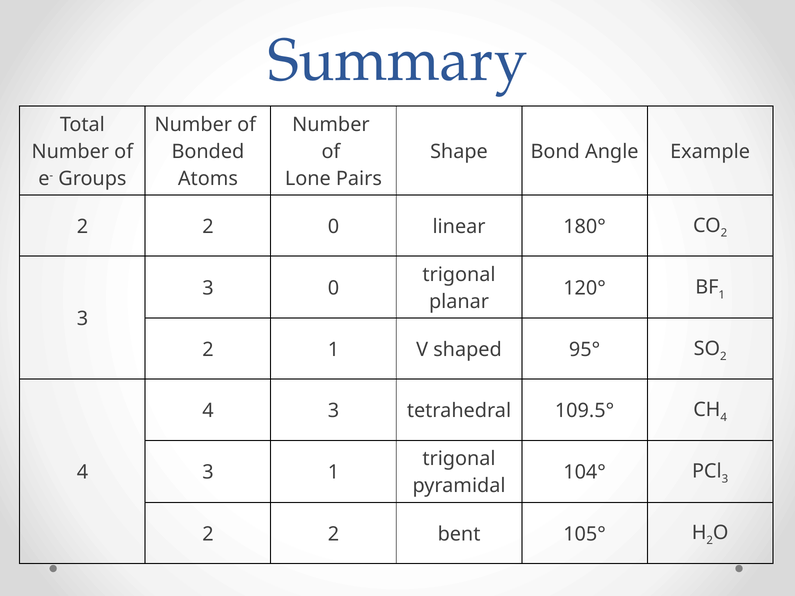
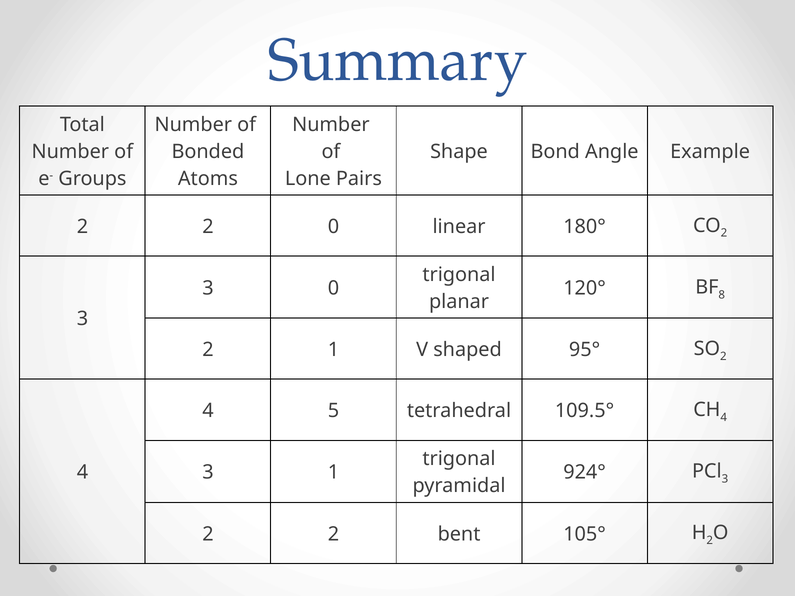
1 at (722, 295): 1 -> 8
3 at (334, 411): 3 -> 5
104°: 104° -> 924°
